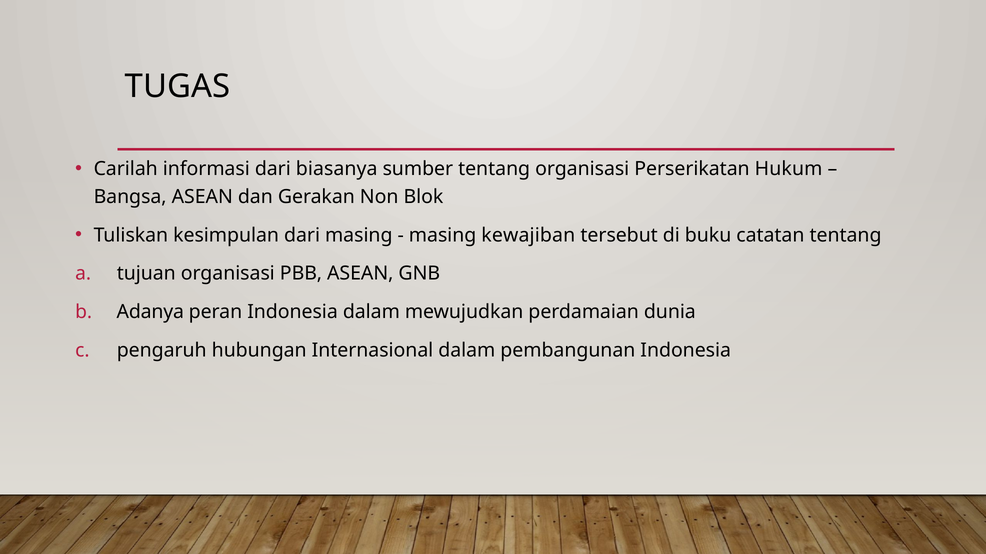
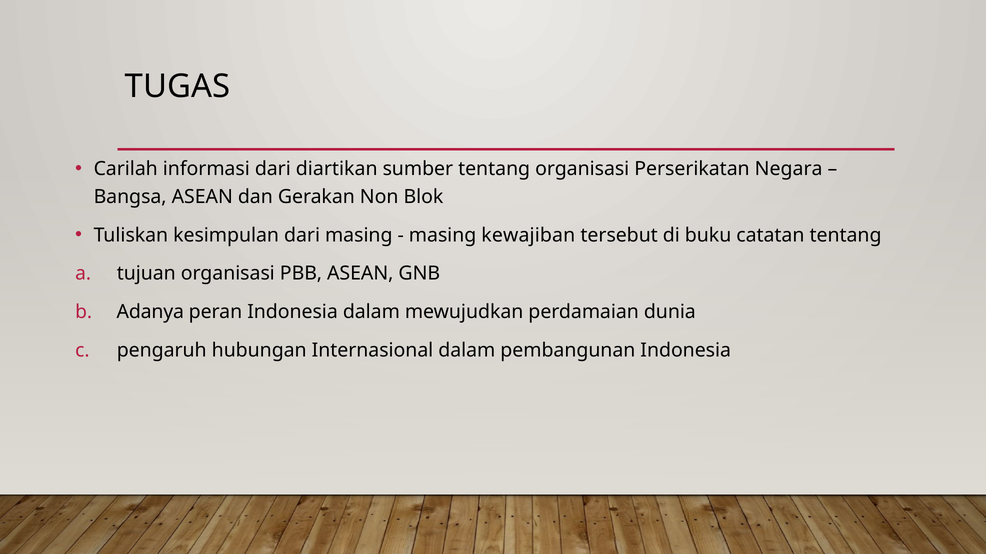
biasanya: biasanya -> diartikan
Hukum: Hukum -> Negara
